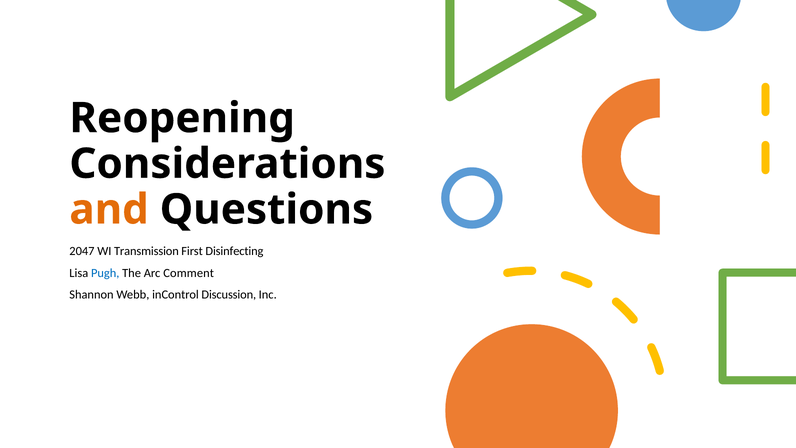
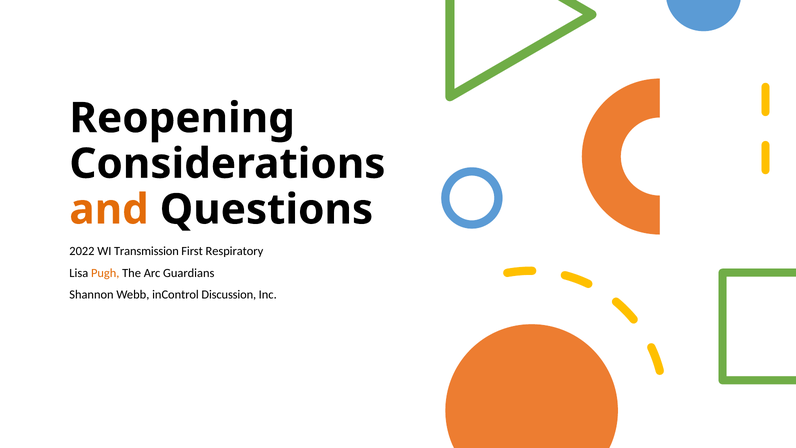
2047: 2047 -> 2022
Disinfecting: Disinfecting -> Respiratory
Pugh colour: blue -> orange
Comment: Comment -> Guardians
